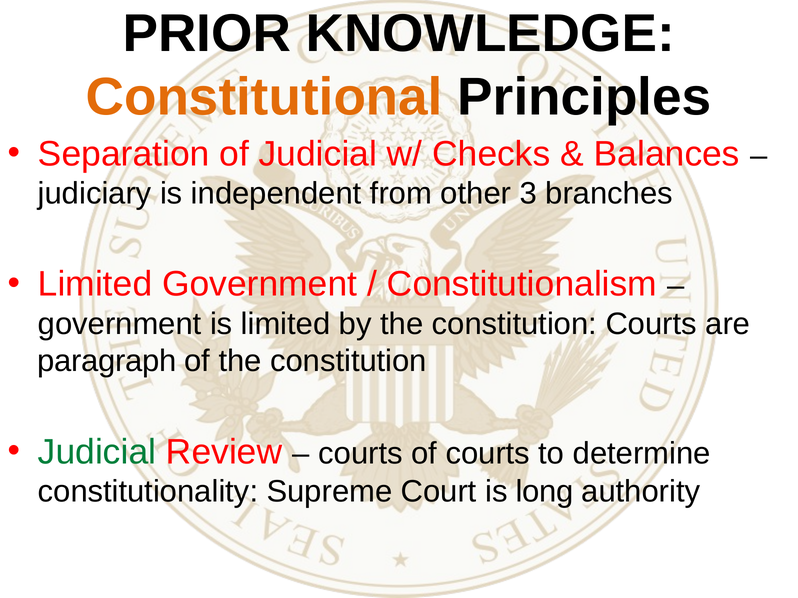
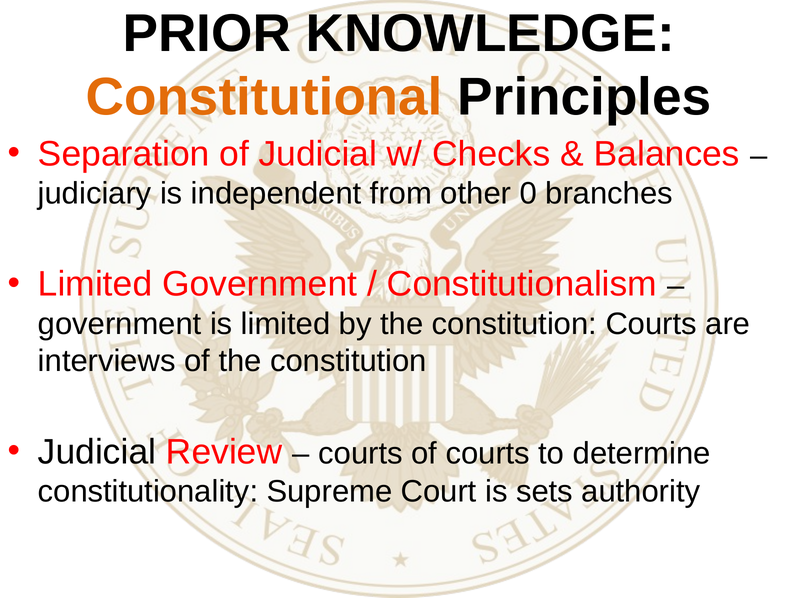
3: 3 -> 0
paragraph: paragraph -> interviews
Judicial at (97, 452) colour: green -> black
long: long -> sets
